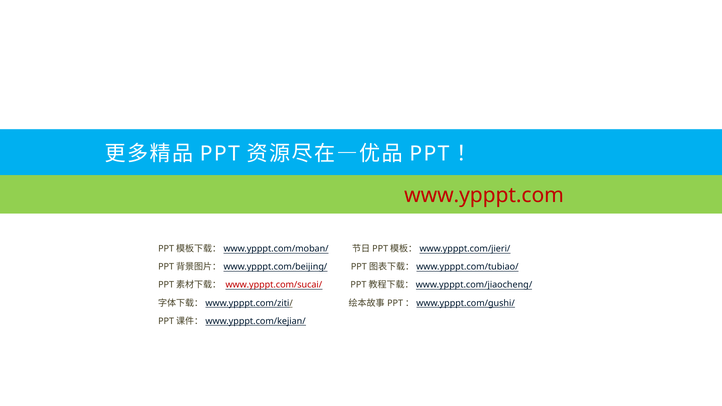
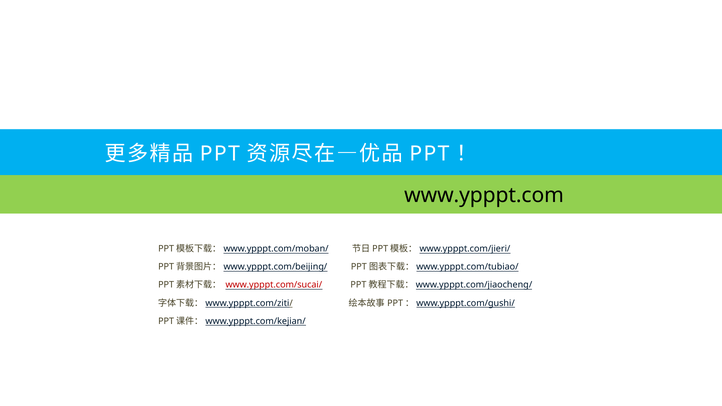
www.ypppt.com colour: red -> black
